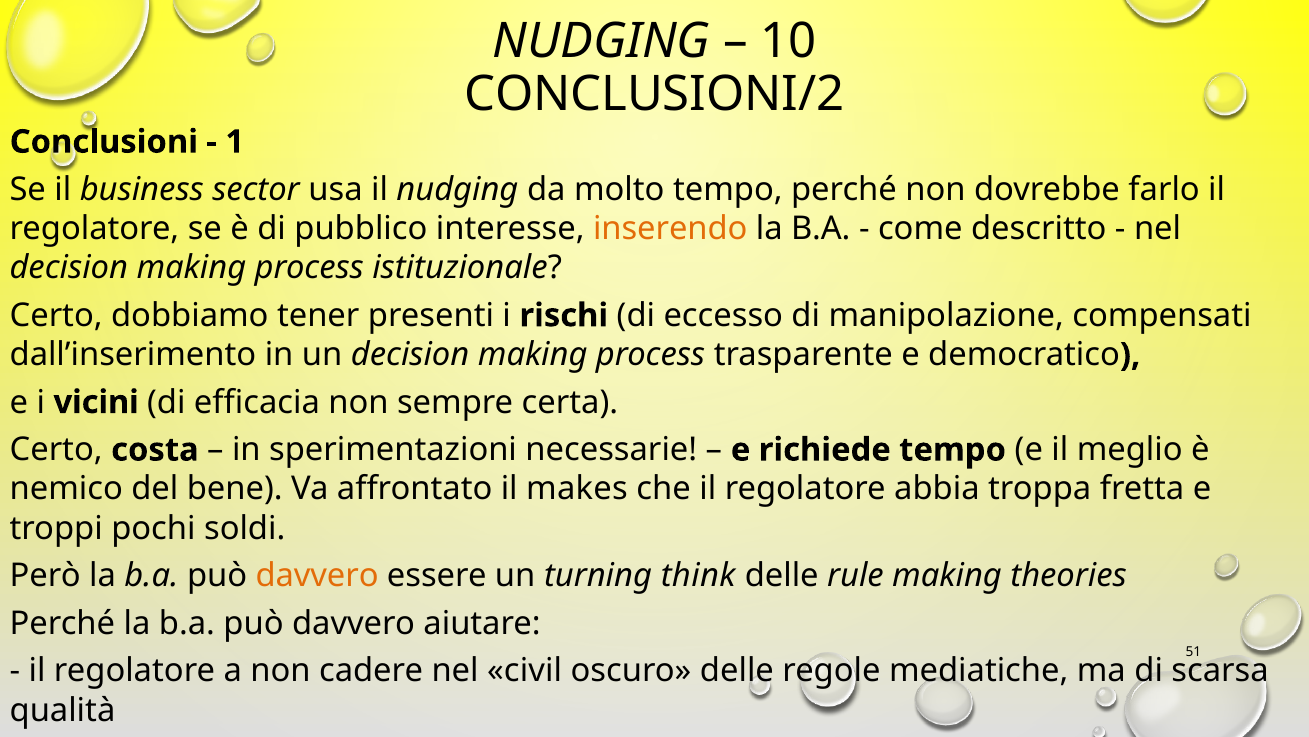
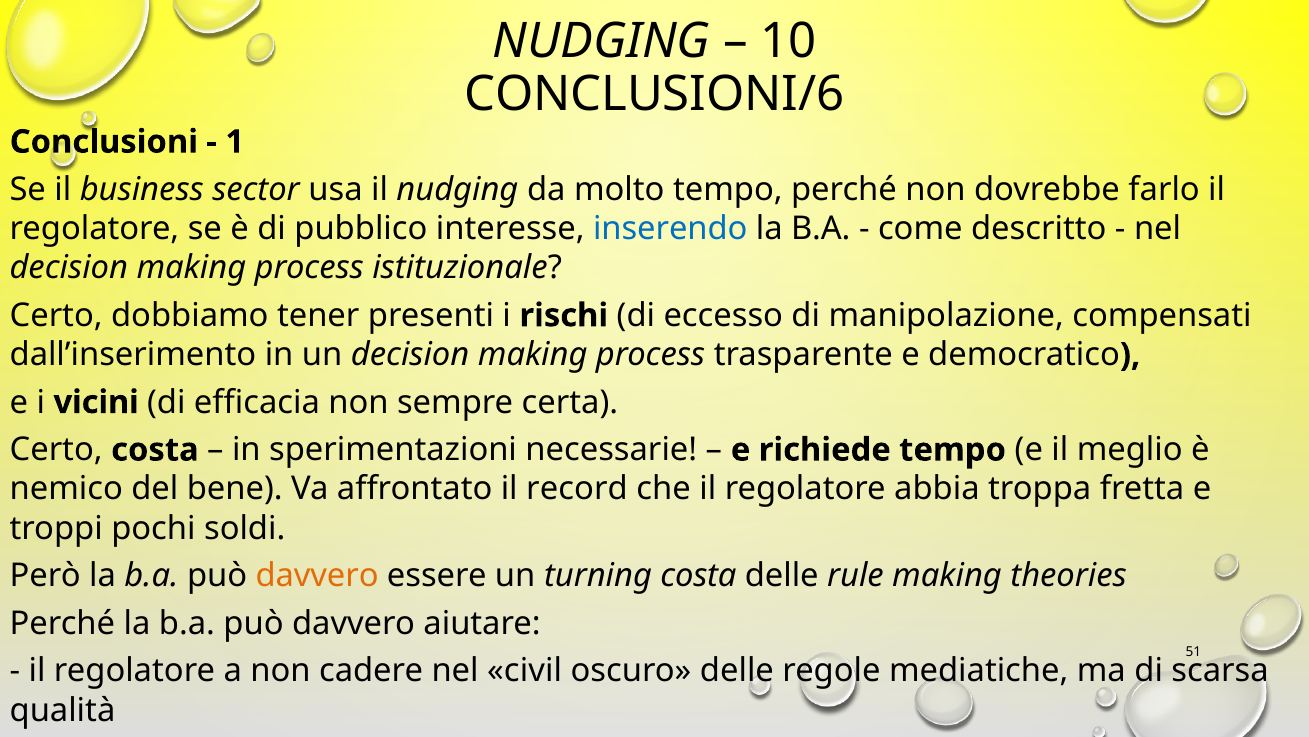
CONCLUSIONI/2: CONCLUSIONI/2 -> CONCLUSIONI/6
inserendo colour: orange -> blue
makes: makes -> record
turning think: think -> costa
